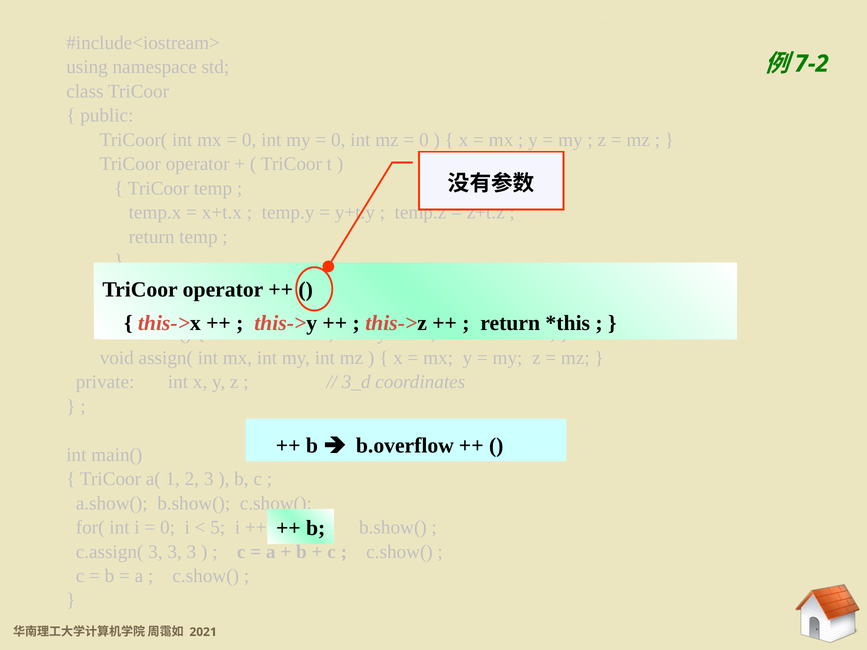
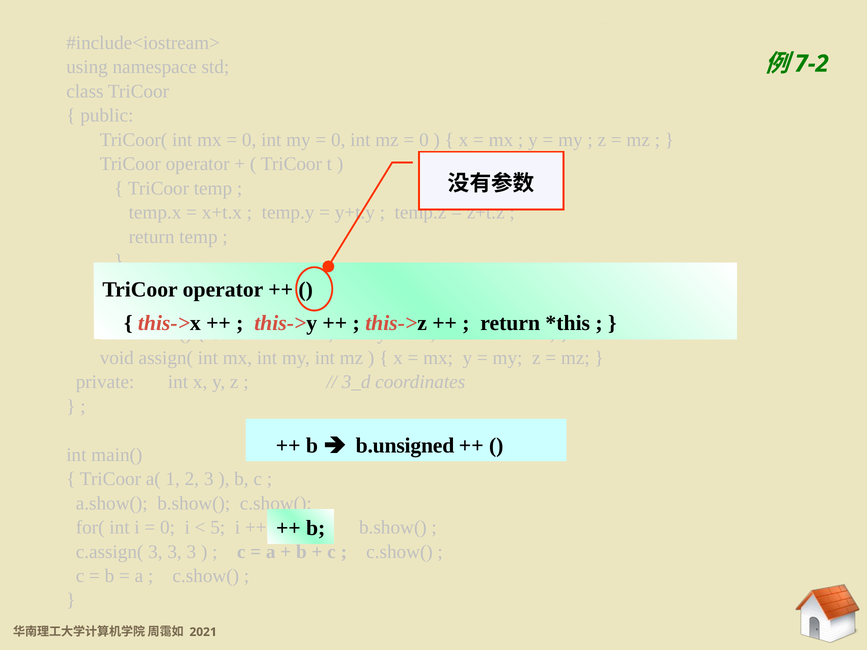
b.overflow: b.overflow -> b.unsigned
